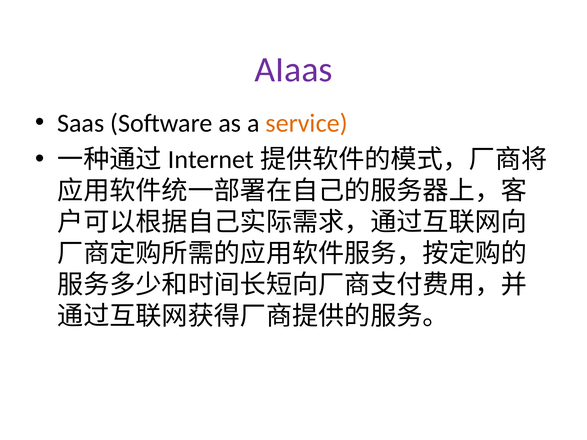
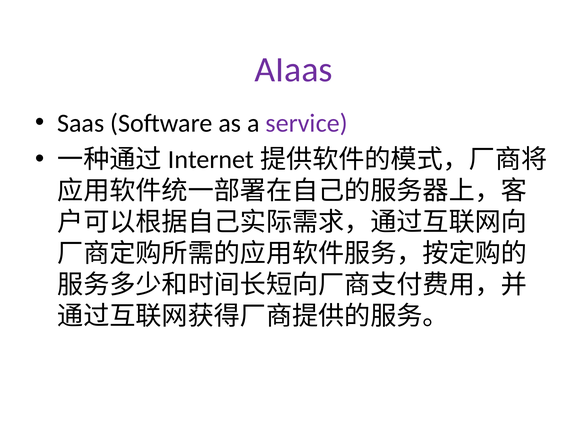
service colour: orange -> purple
